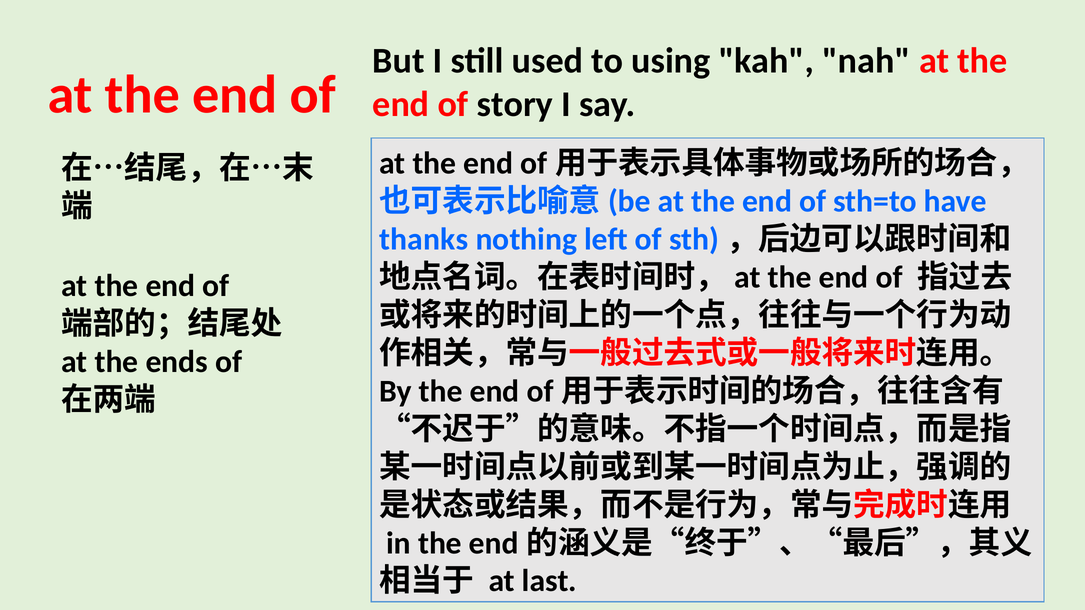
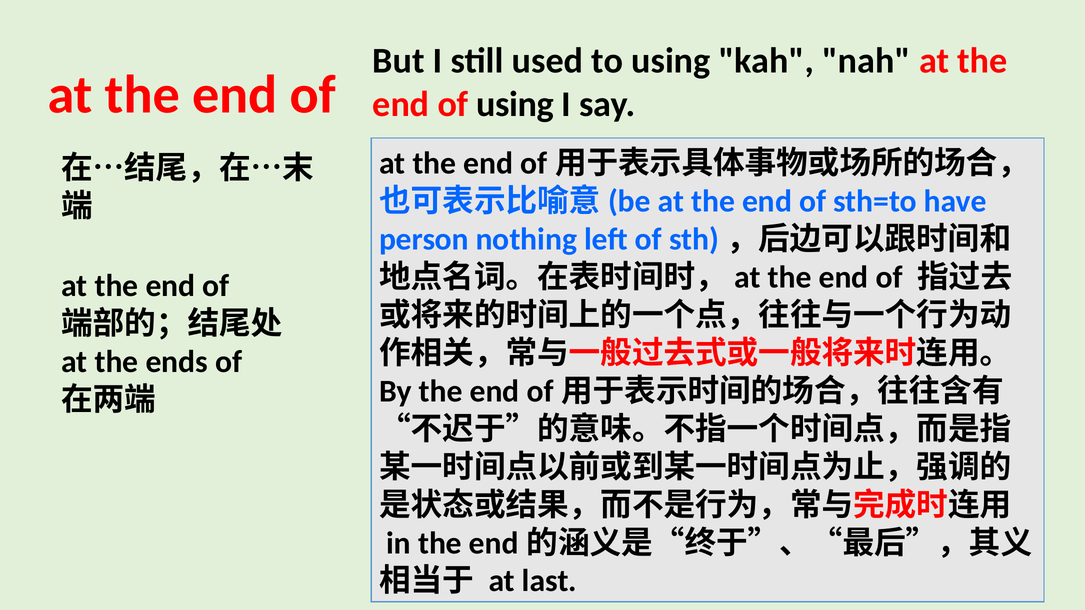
of story: story -> using
thanks: thanks -> person
